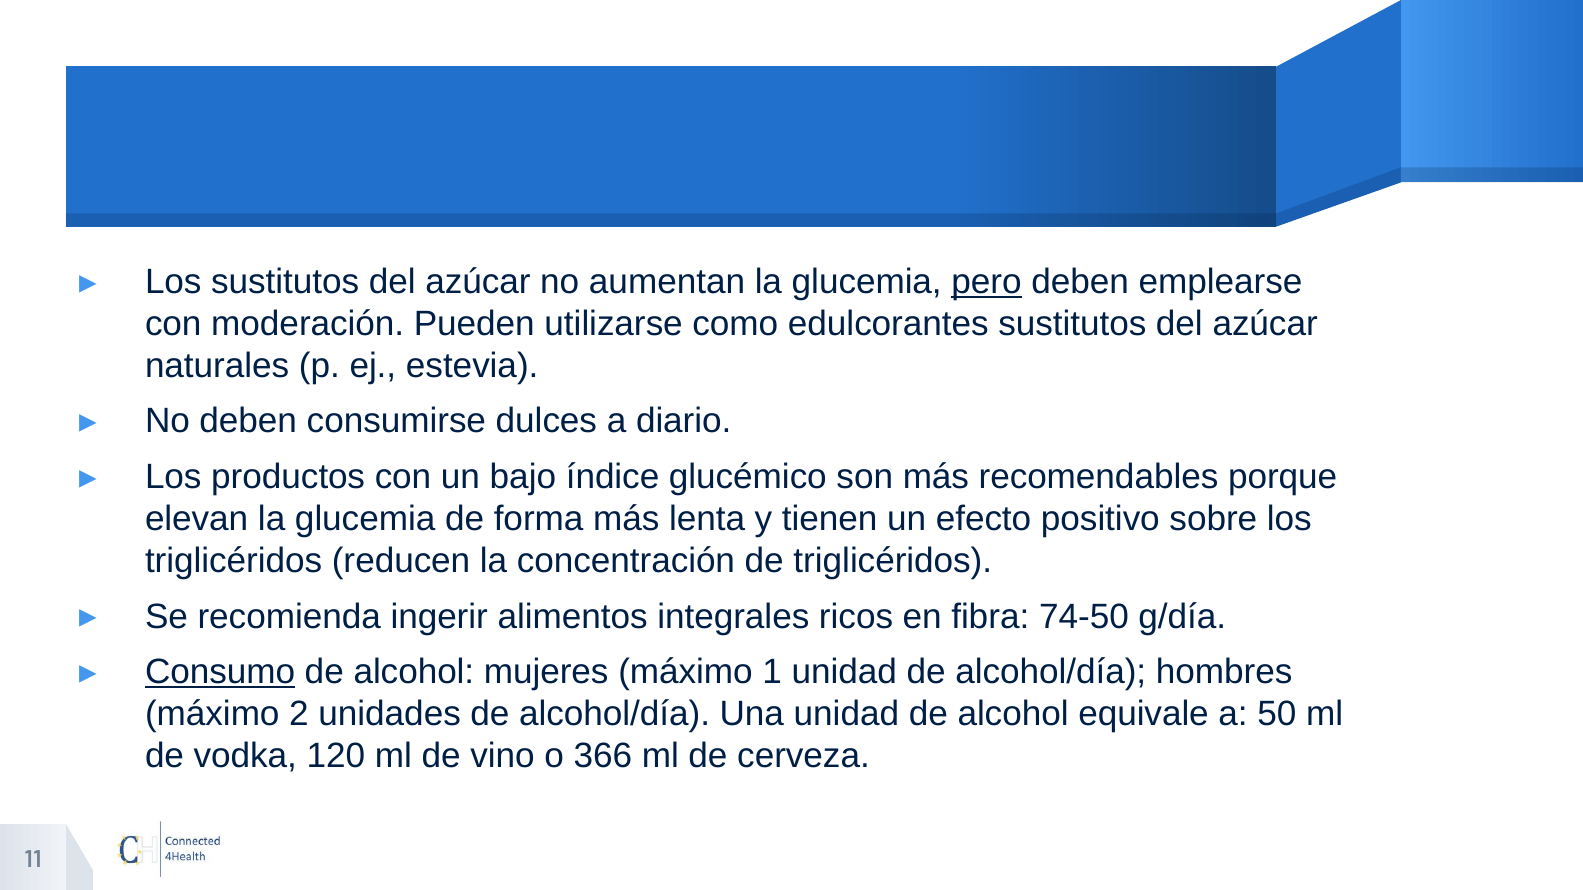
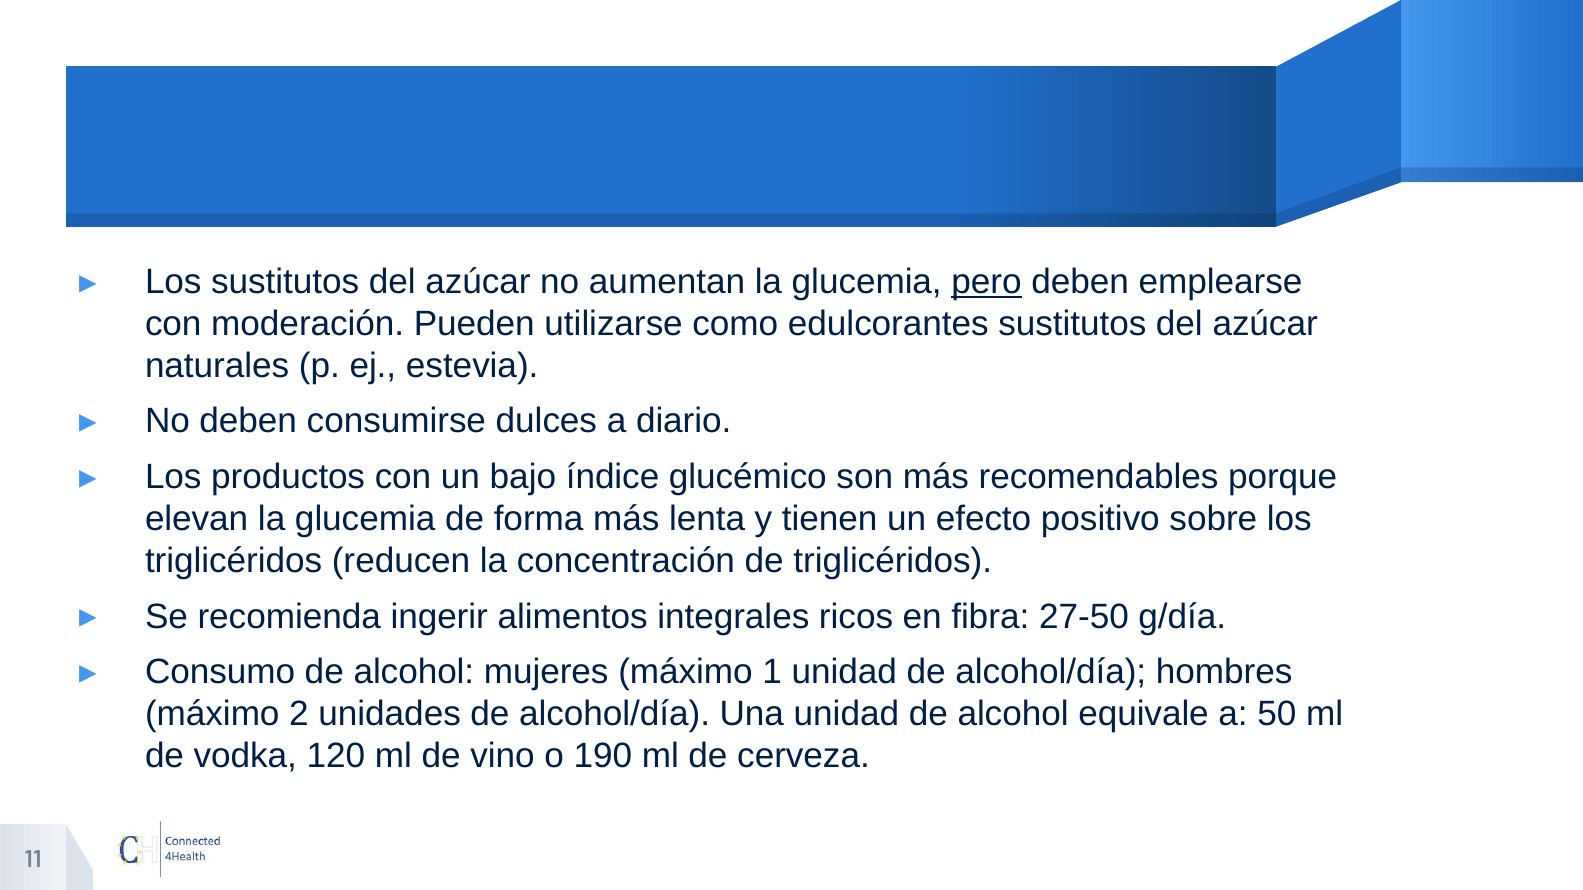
74-50: 74-50 -> 27-50
Consumo underline: present -> none
366: 366 -> 190
